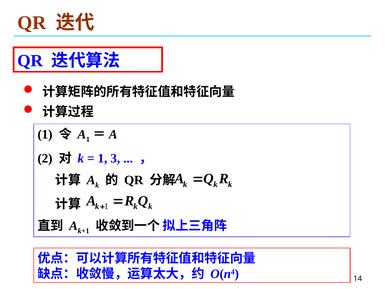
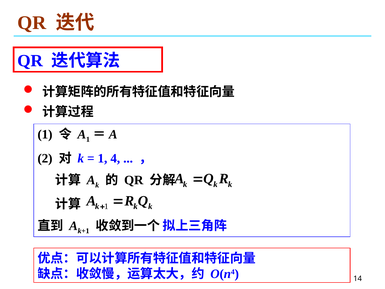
3: 3 -> 4
